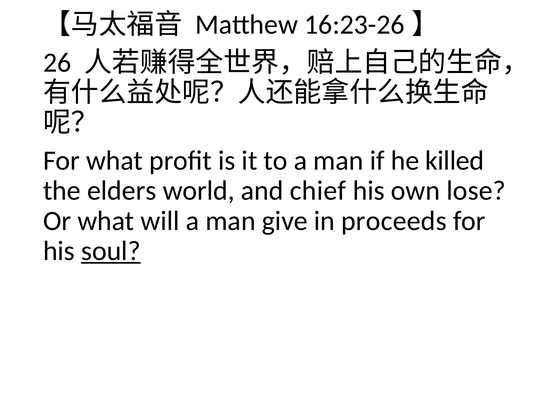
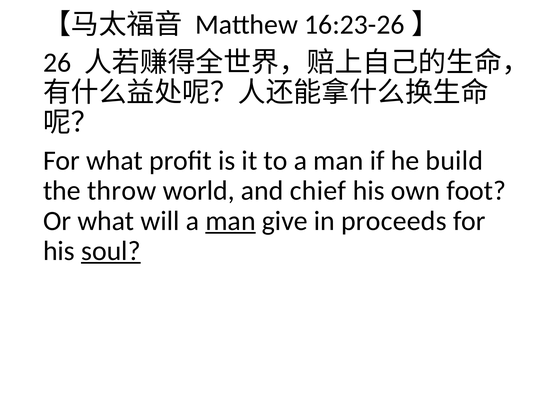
killed: killed -> build
elders: elders -> throw
lose: lose -> foot
man at (231, 221) underline: none -> present
